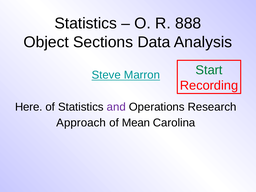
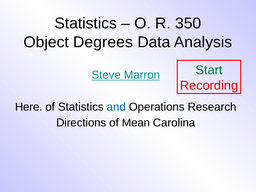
888: 888 -> 350
Sections: Sections -> Degrees
and colour: purple -> blue
Approach: Approach -> Directions
